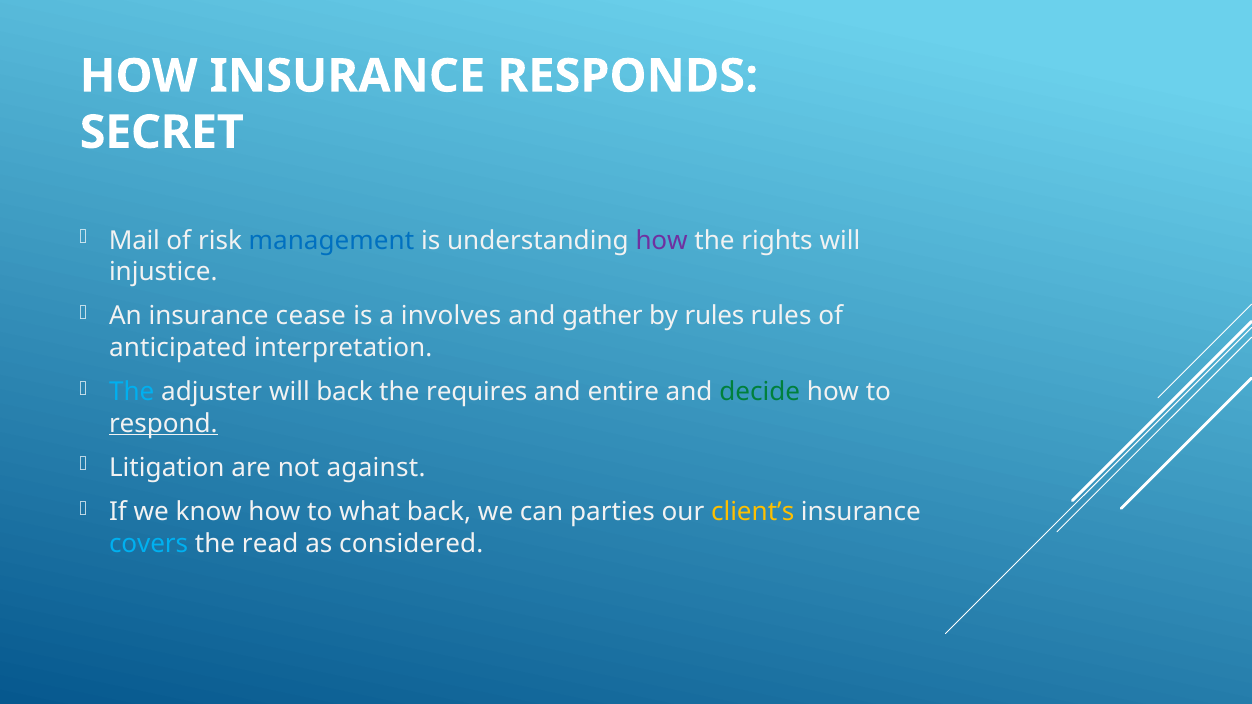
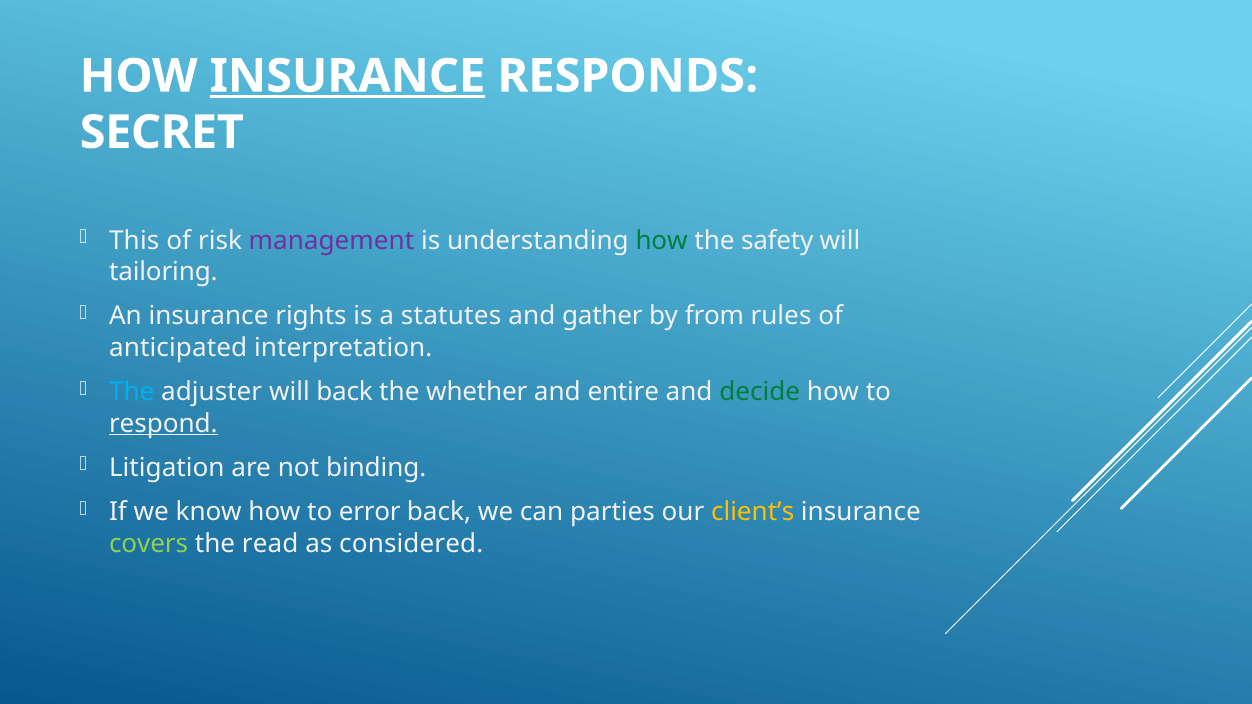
INSURANCE at (347, 76) underline: none -> present
Mail: Mail -> This
management colour: blue -> purple
how at (662, 241) colour: purple -> green
rights: rights -> safety
injustice: injustice -> tailoring
cease: cease -> rights
involves: involves -> statutes
by rules: rules -> from
requires: requires -> whether
against: against -> binding
what: what -> error
covers colour: light blue -> light green
